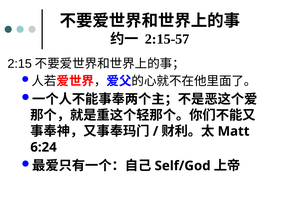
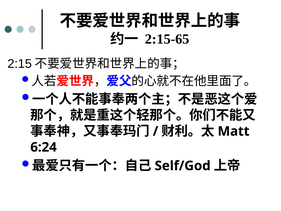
2:15-57: 2:15-57 -> 2:15-65
